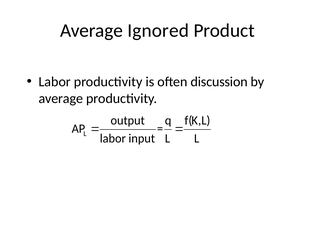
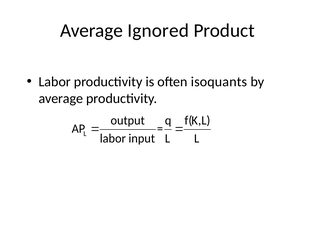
discussion: discussion -> isoquants
